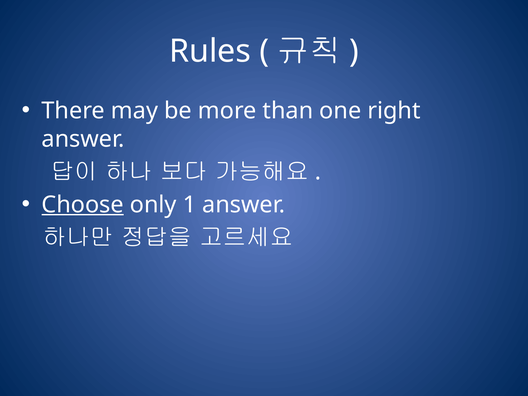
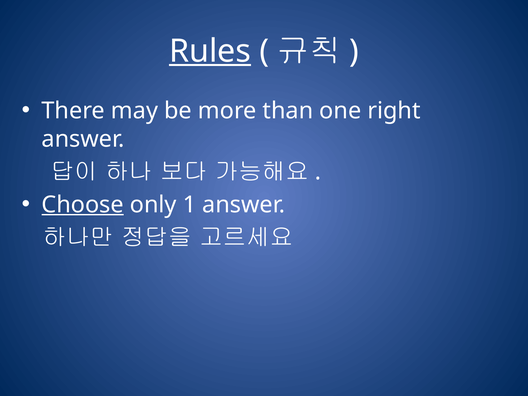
Rules underline: none -> present
